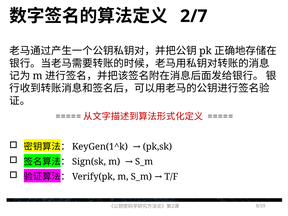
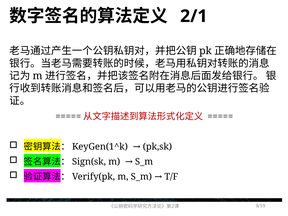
2/7: 2/7 -> 2/1
